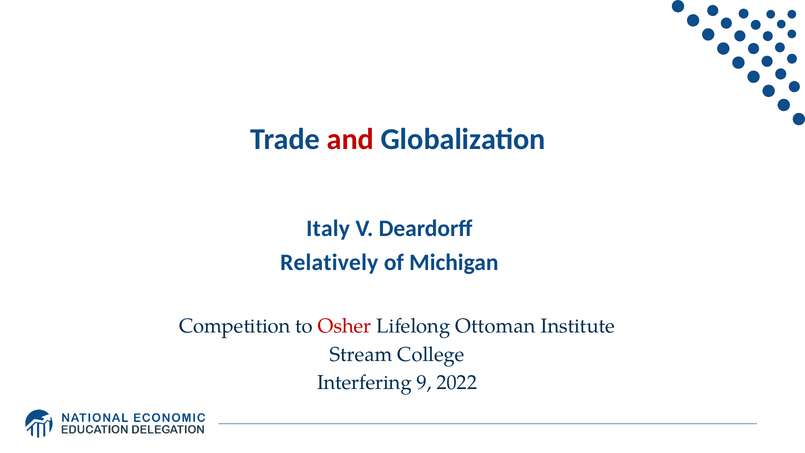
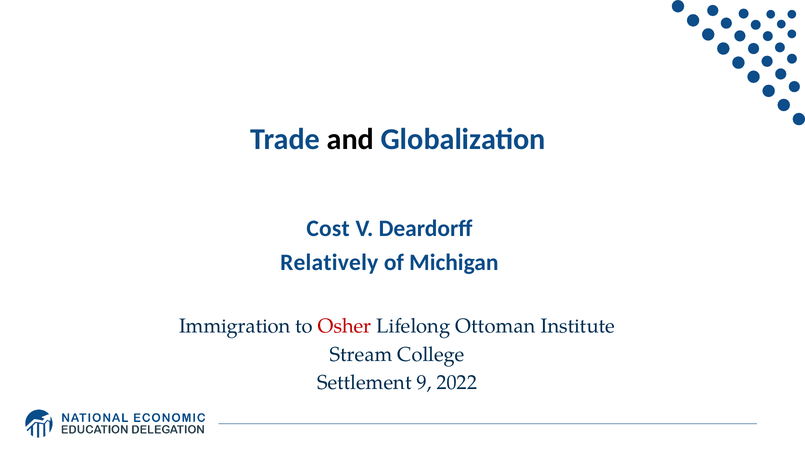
and colour: red -> black
Italy: Italy -> Cost
Competition: Competition -> Immigration
Interfering: Interfering -> Settlement
